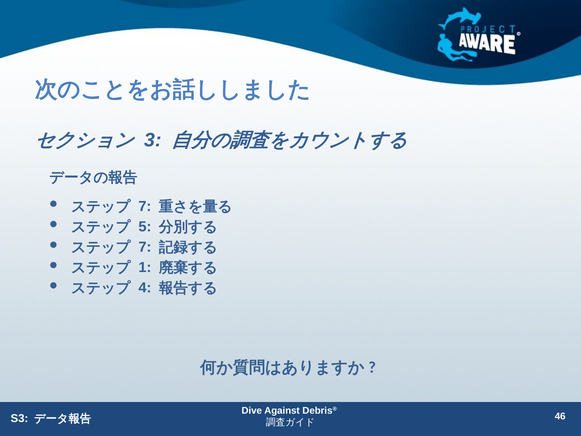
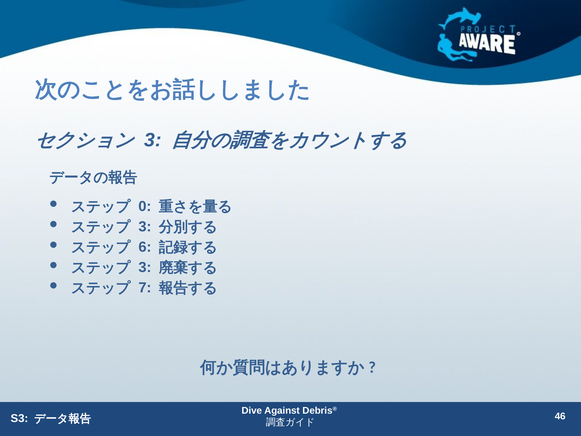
7 at (145, 206): 7 -> 0
5 at (145, 227): 5 -> 3
7 at (145, 247): 7 -> 6
1 at (145, 267): 1 -> 3
4: 4 -> 7
